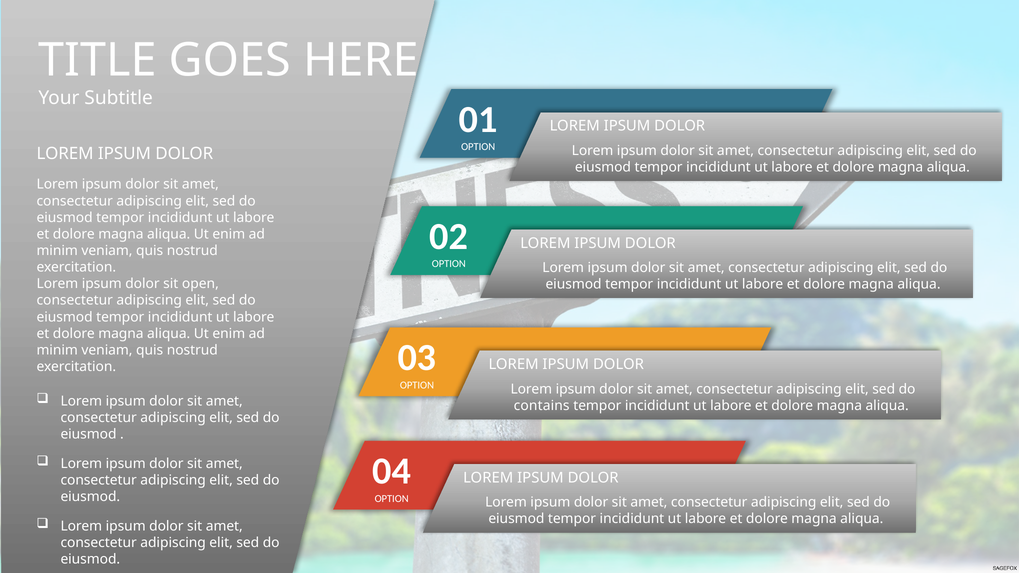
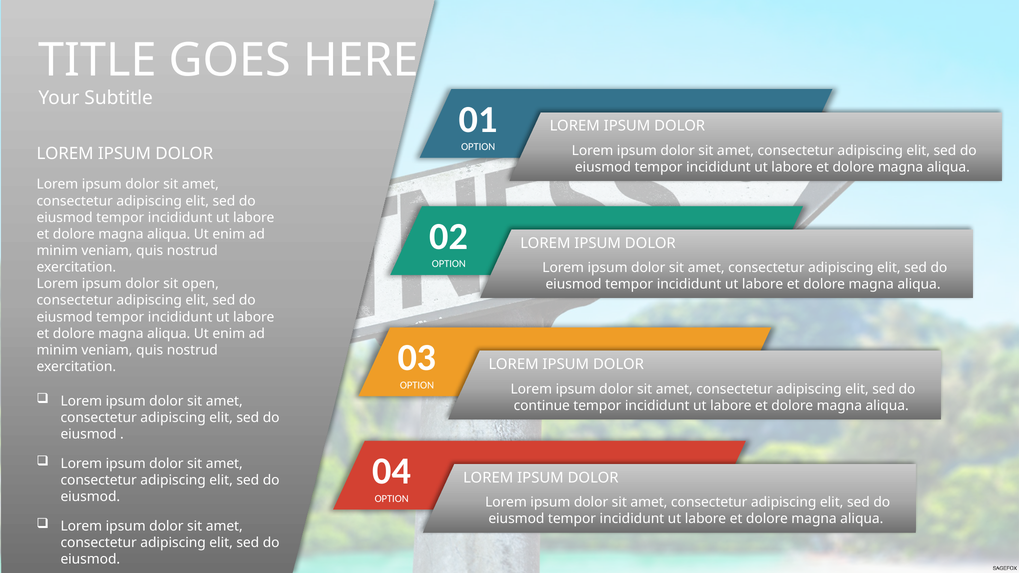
contains: contains -> continue
